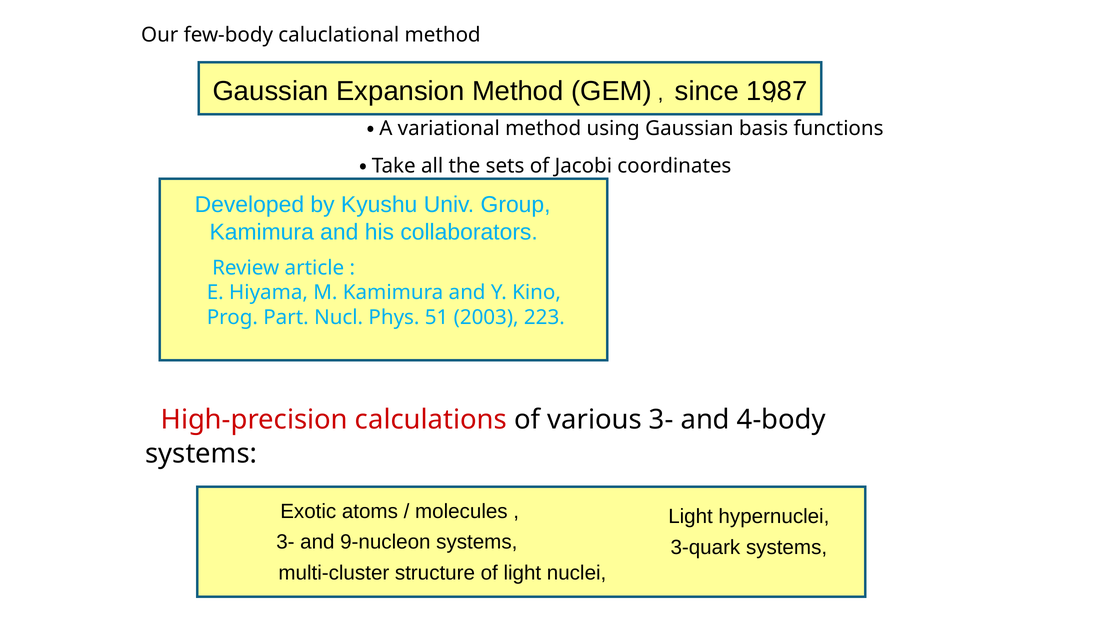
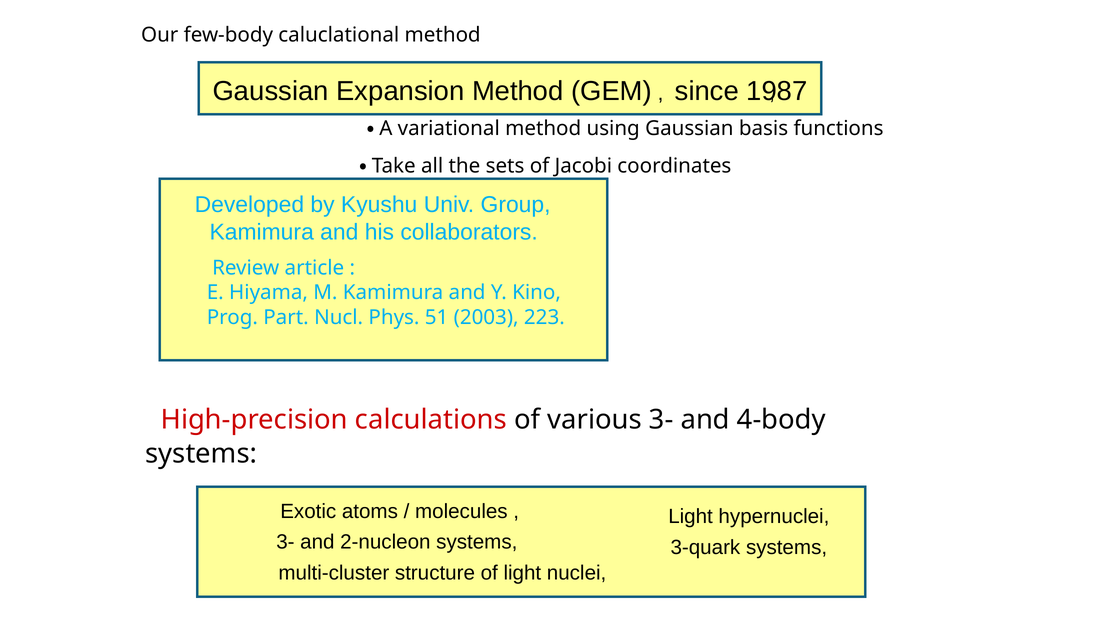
9-nucleon: 9-nucleon -> 2-nucleon
